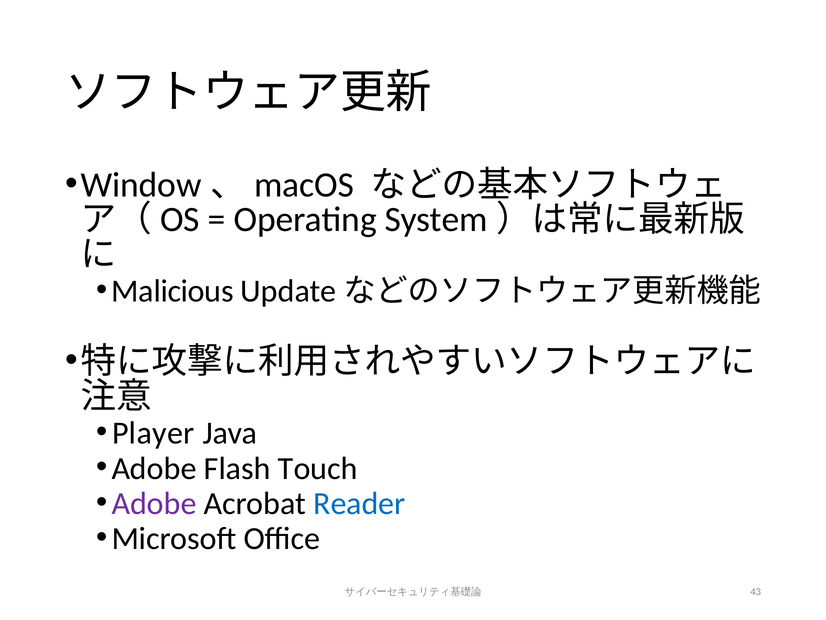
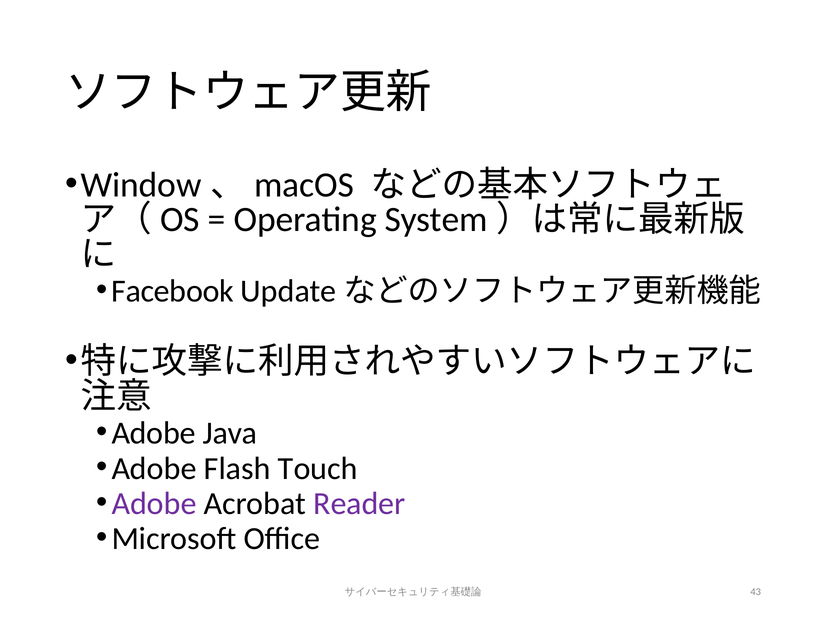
Malicious: Malicious -> Facebook
Player at (153, 433): Player -> Adobe
Reader colour: blue -> purple
